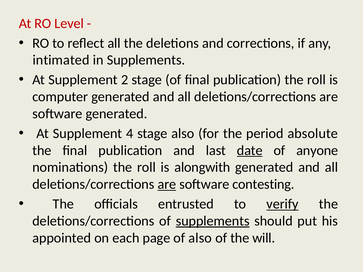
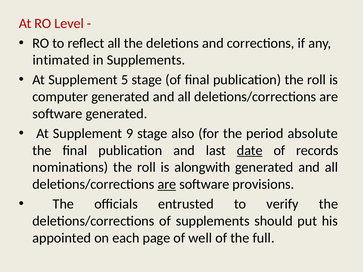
2: 2 -> 5
4: 4 -> 9
anyone: anyone -> records
contesting: contesting -> provisions
verify underline: present -> none
supplements at (213, 221) underline: present -> none
of also: also -> well
will: will -> full
